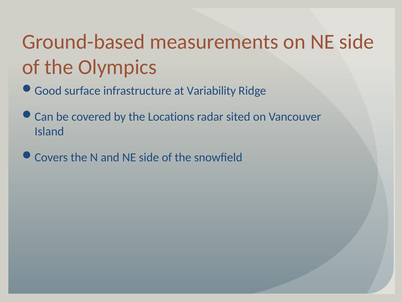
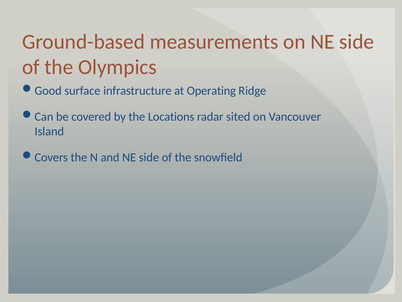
Variability: Variability -> Operating
